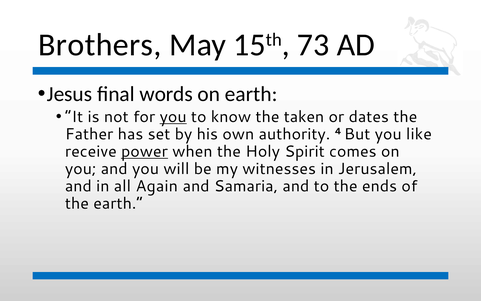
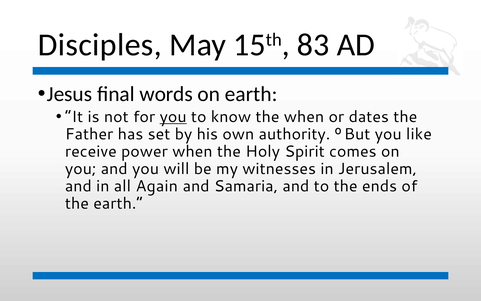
Brothers: Brothers -> Disciples
73: 73 -> 83
the taken: taken -> when
4: 4 -> 0
power underline: present -> none
